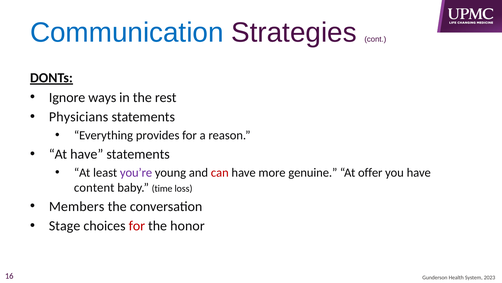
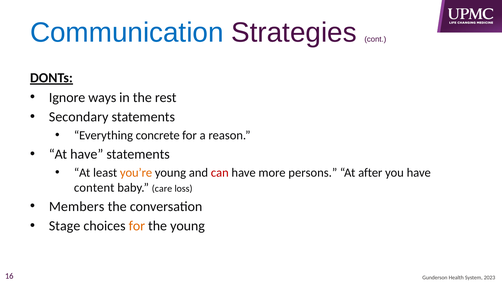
Physicians: Physicians -> Secondary
provides: provides -> concrete
you’re colour: purple -> orange
genuine: genuine -> persons
offer: offer -> after
time: time -> care
for at (137, 226) colour: red -> orange
the honor: honor -> young
